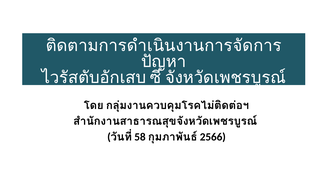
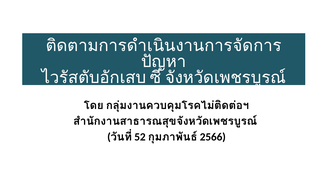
58: 58 -> 52
